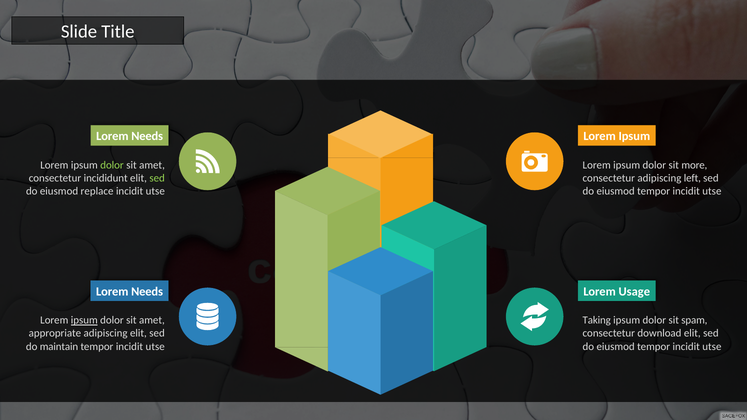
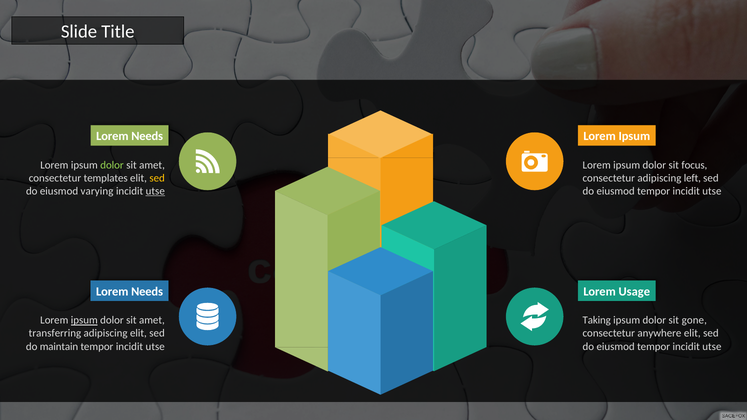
more: more -> focus
incididunt: incididunt -> templates
sed at (157, 178) colour: light green -> yellow
replace: replace -> varying
utse at (155, 191) underline: none -> present
spam: spam -> gone
appropriate: appropriate -> transferring
download: download -> anywhere
